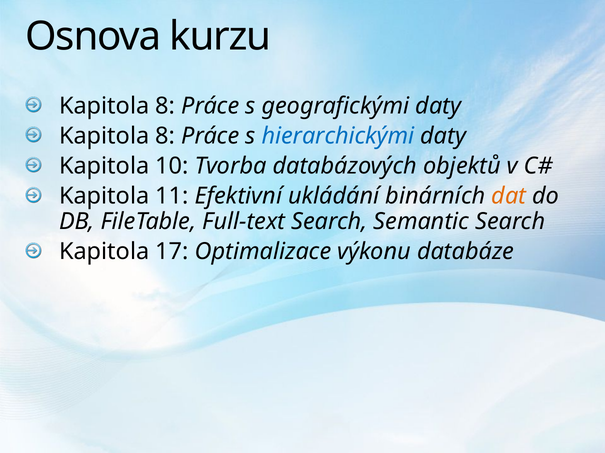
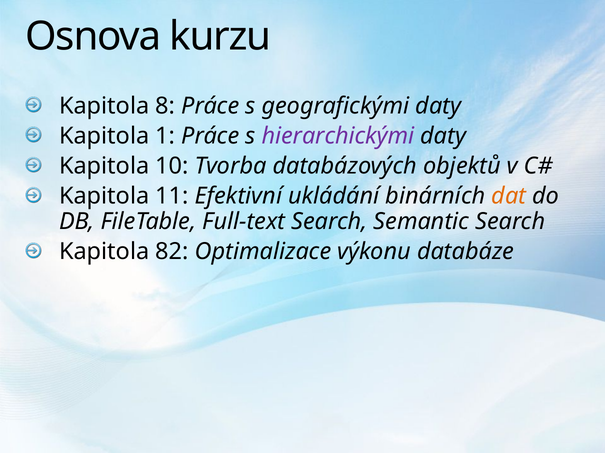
8 at (165, 136): 8 -> 1
hierarchickými colour: blue -> purple
17: 17 -> 82
